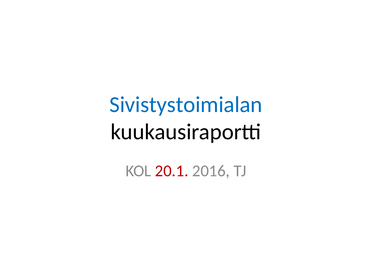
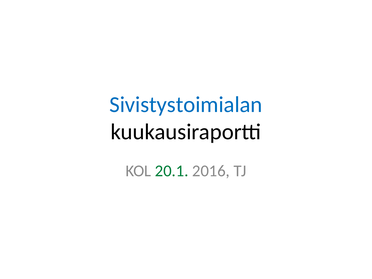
20.1 colour: red -> green
